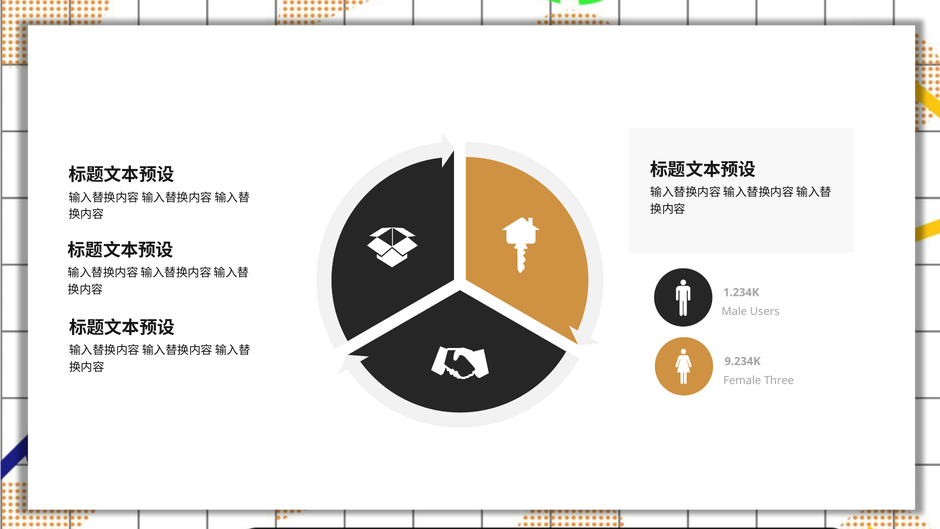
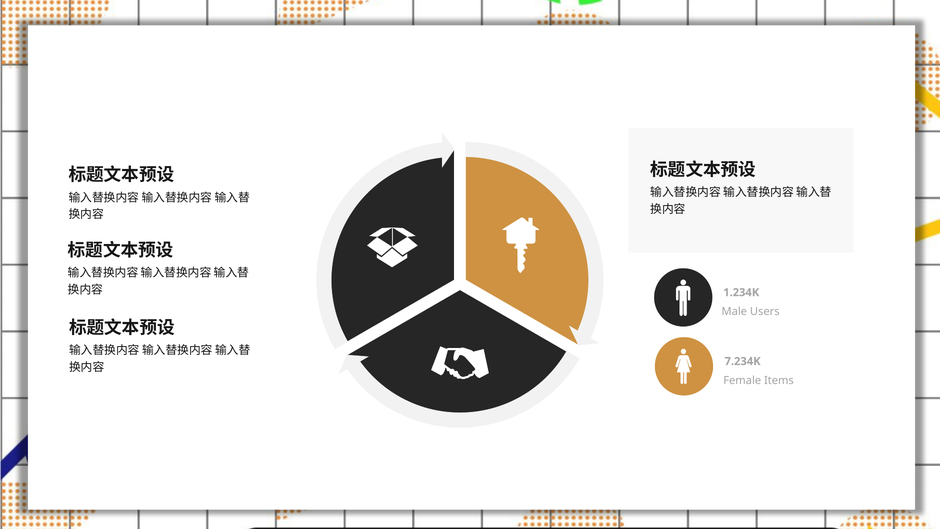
9.234K: 9.234K -> 7.234K
Three: Three -> Items
